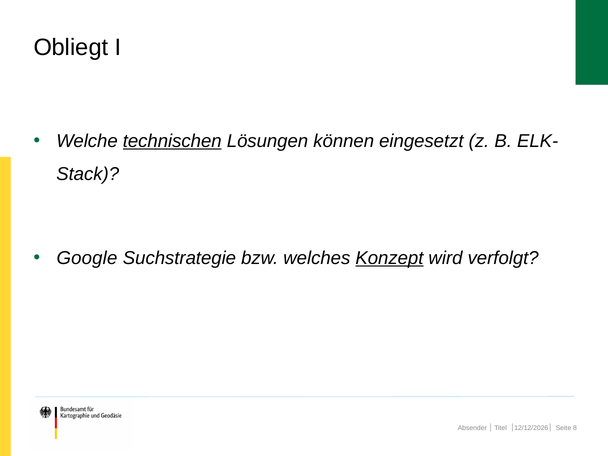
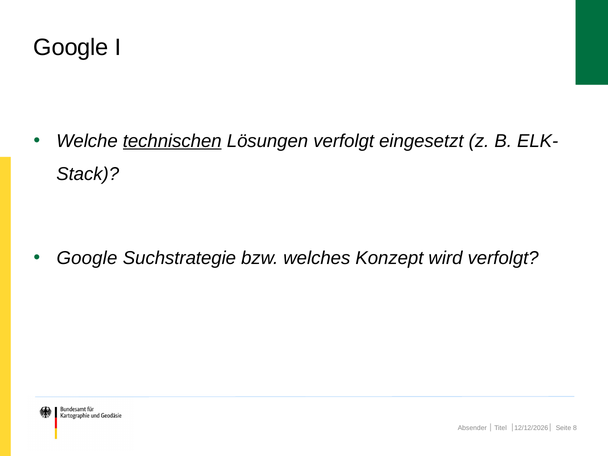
Obliegt at (71, 47): Obliegt -> Google
Lösungen können: können -> verfolgt
Konzept underline: present -> none
